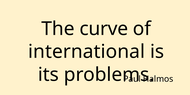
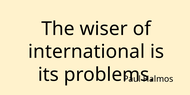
curve: curve -> wiser
